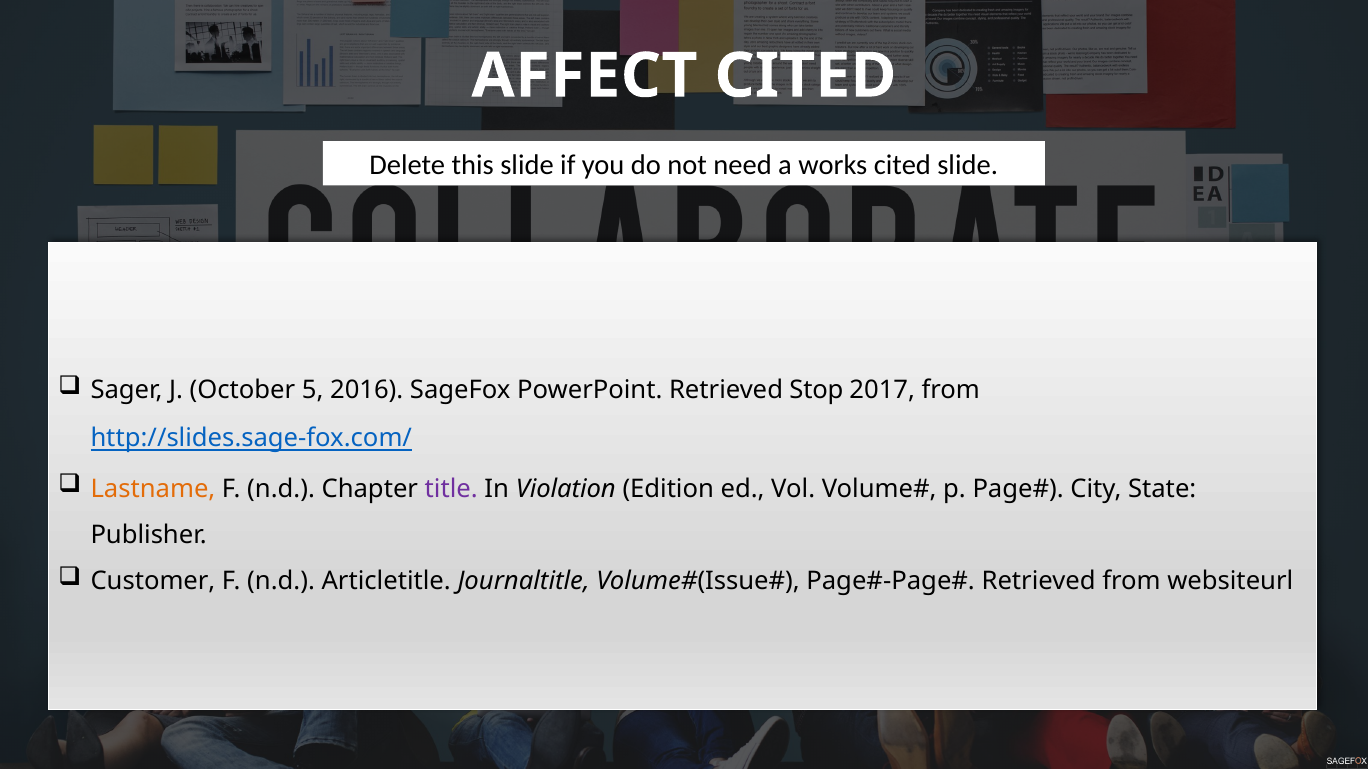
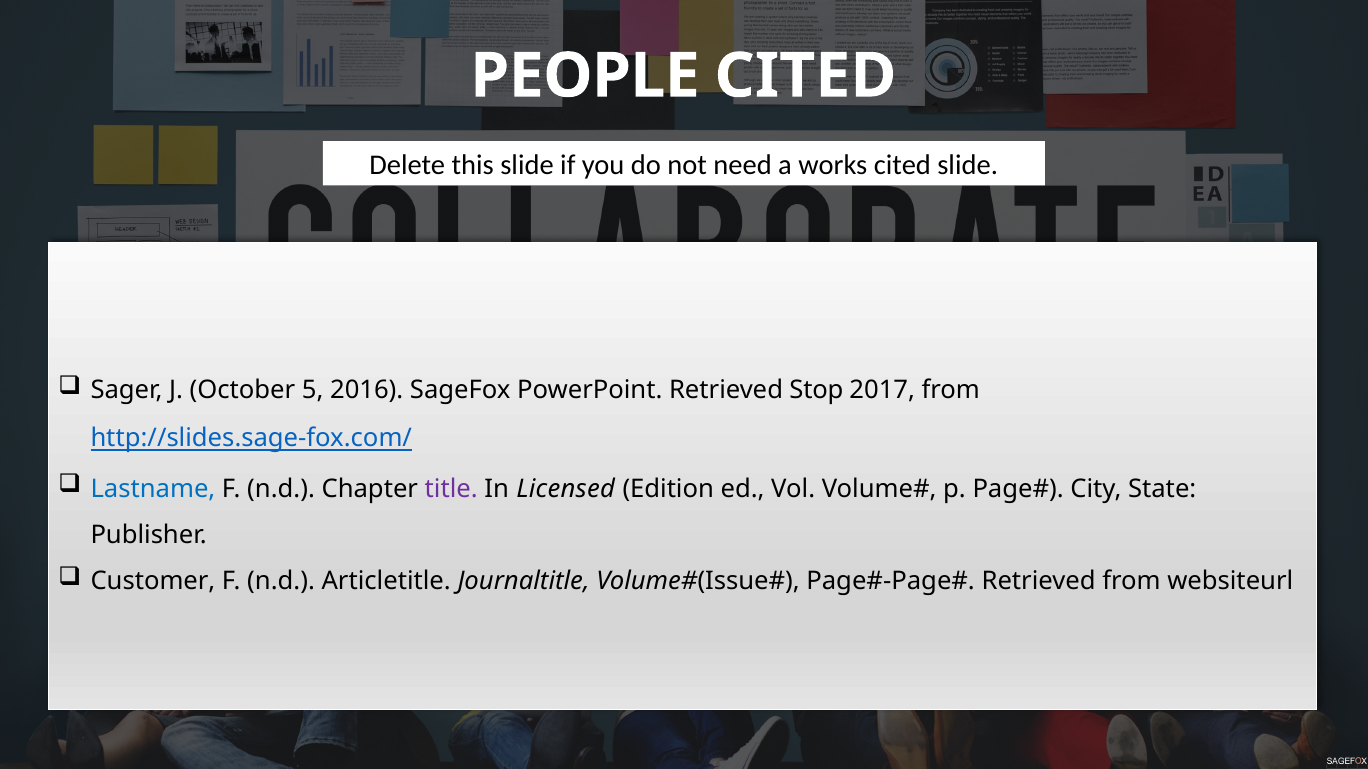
AFFECT: AFFECT -> PEOPLE
Lastname colour: orange -> blue
Violation: Violation -> Licensed
